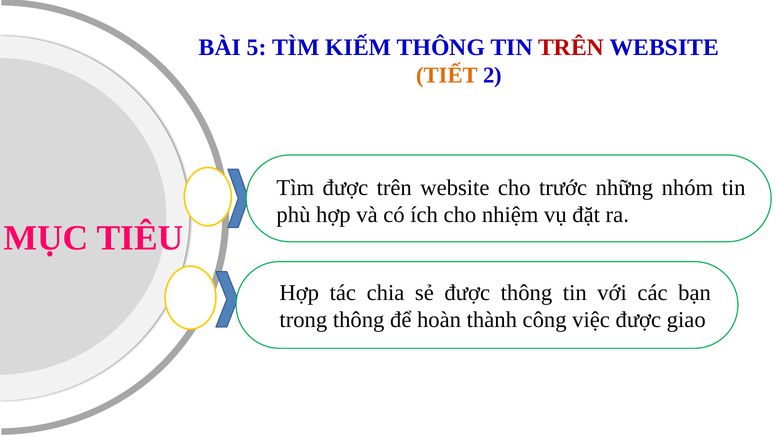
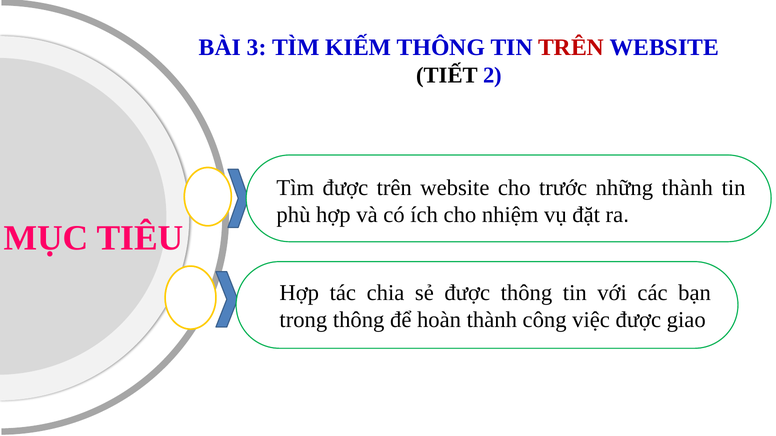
5: 5 -> 3
TIẾT colour: orange -> black
những nhóm: nhóm -> thành
